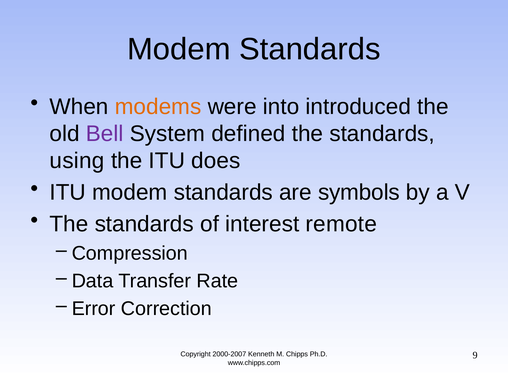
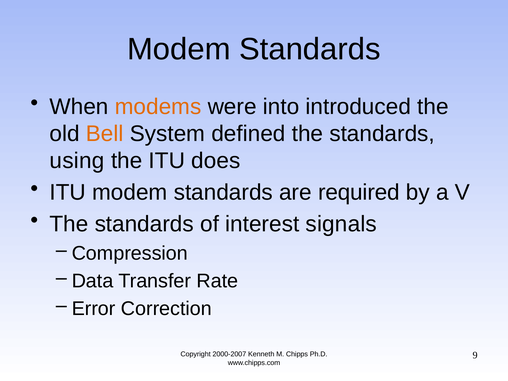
Bell colour: purple -> orange
symbols: symbols -> required
remote: remote -> signals
